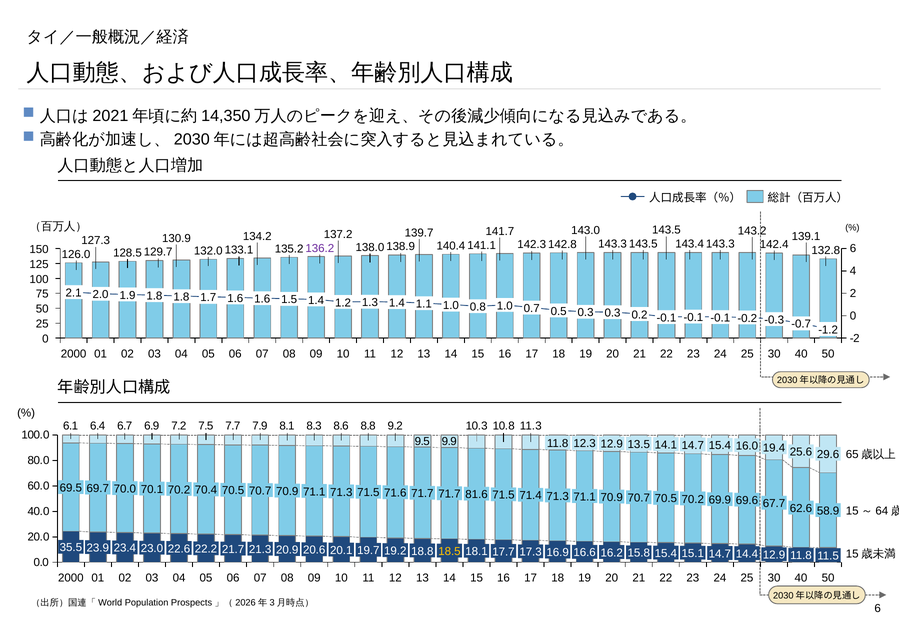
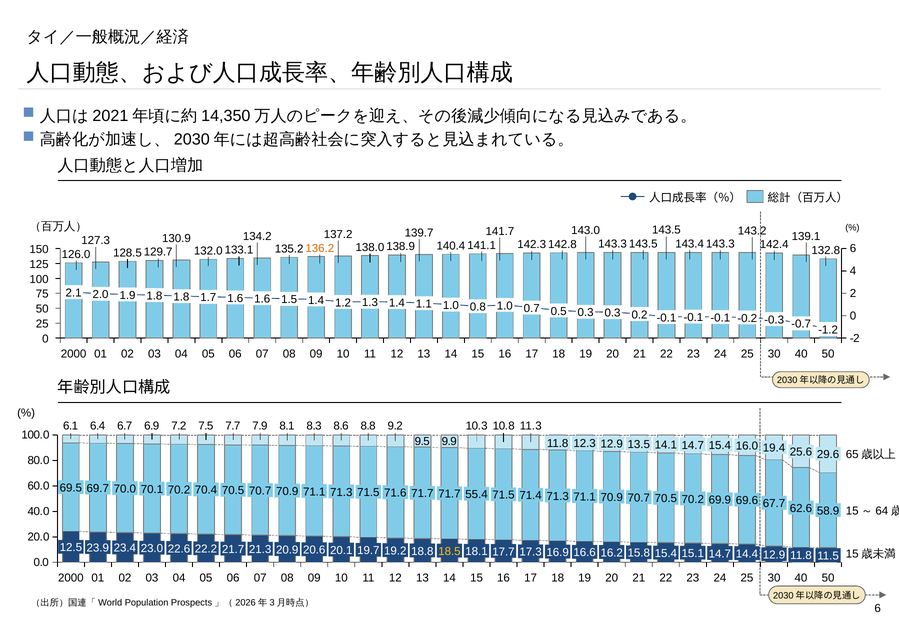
136.2 colour: purple -> orange
81.6: 81.6 -> 55.4
35.5: 35.5 -> 12.5
